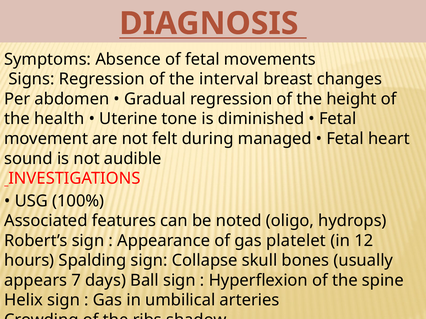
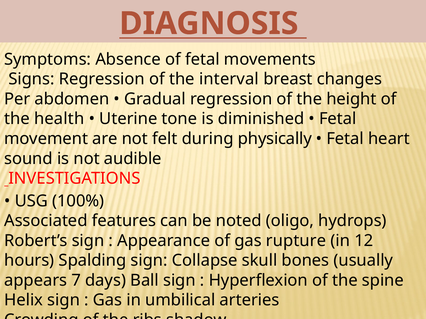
managed: managed -> physically
platelet: platelet -> rupture
